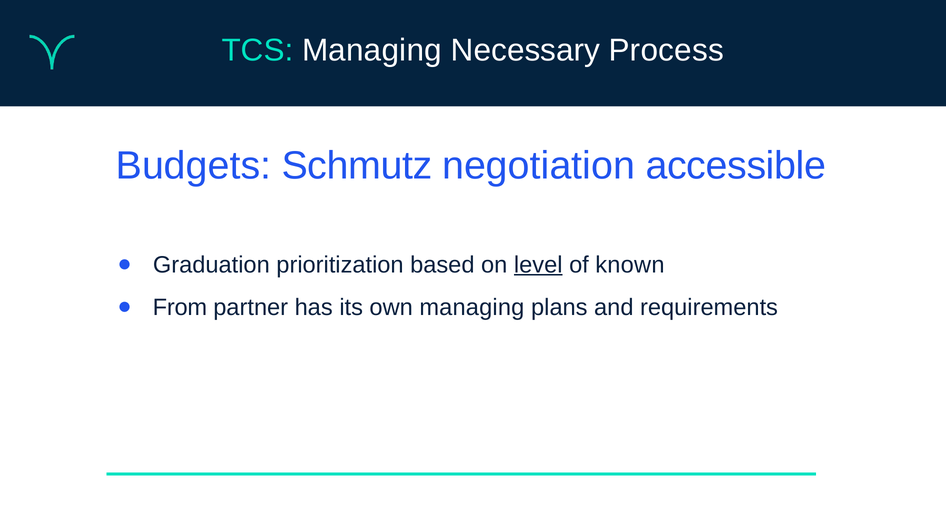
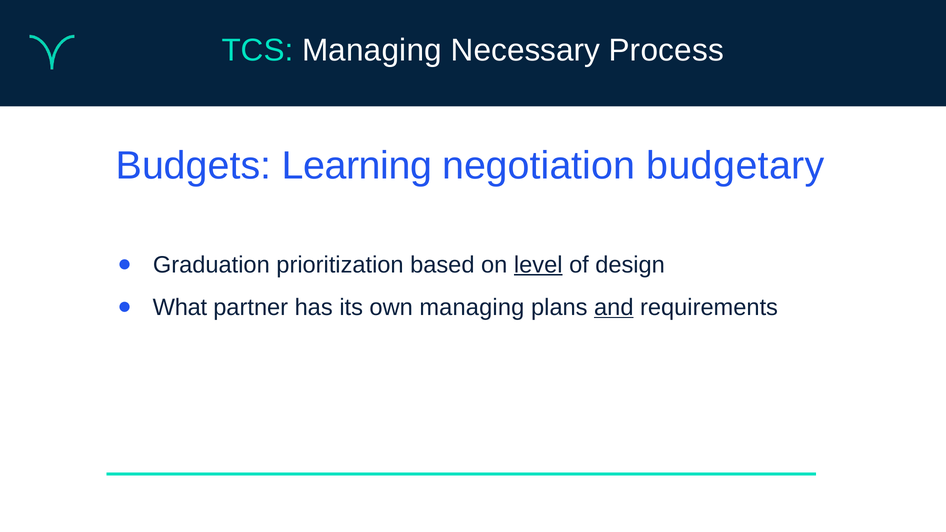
Schmutz: Schmutz -> Learning
accessible: accessible -> budgetary
known: known -> design
From: From -> What
and underline: none -> present
